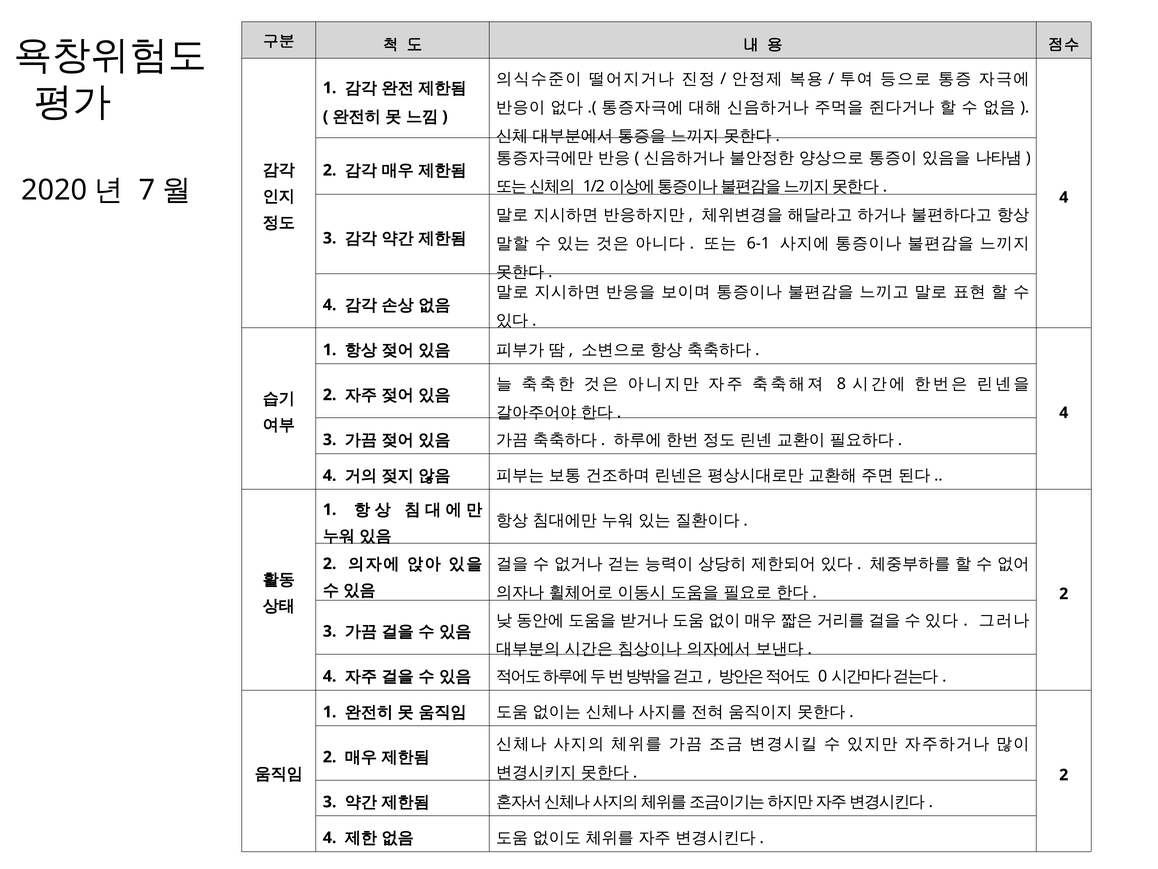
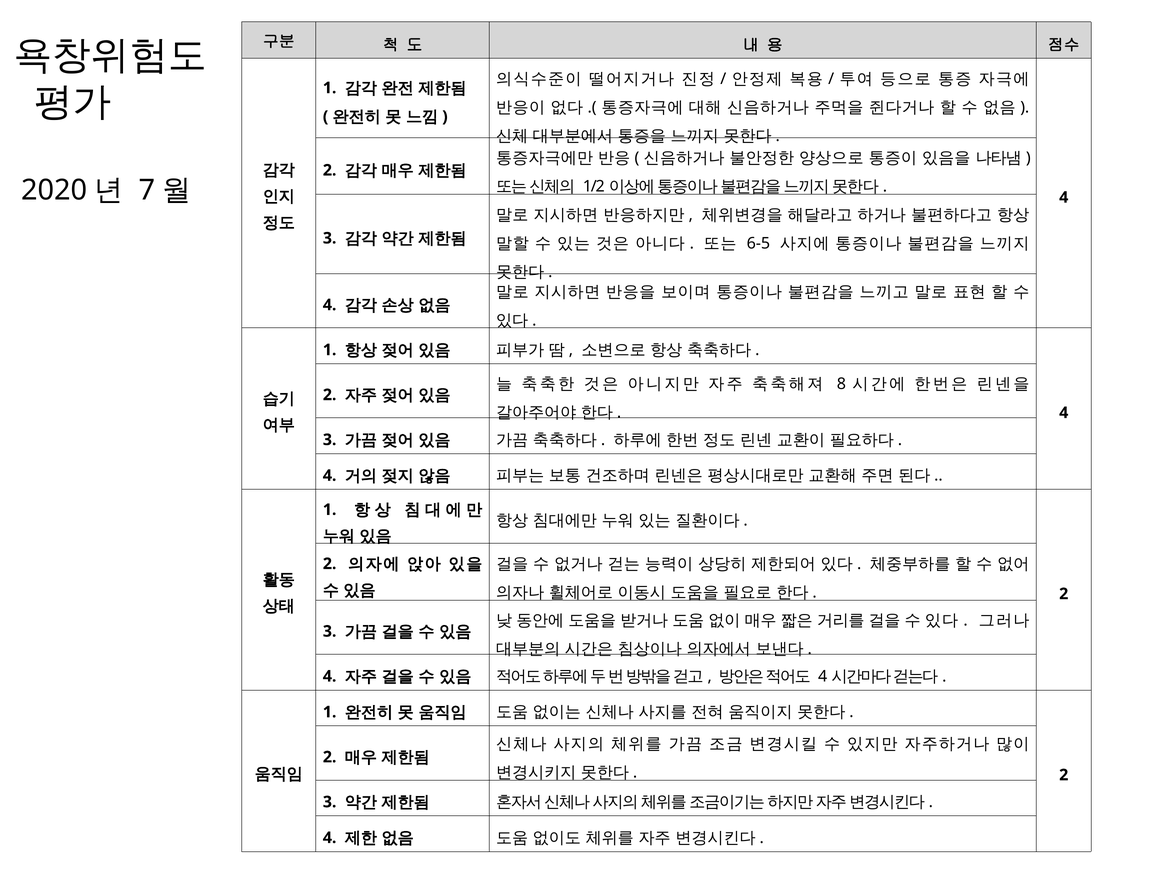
6-1: 6-1 -> 6-5
0 at (823, 676): 0 -> 4
